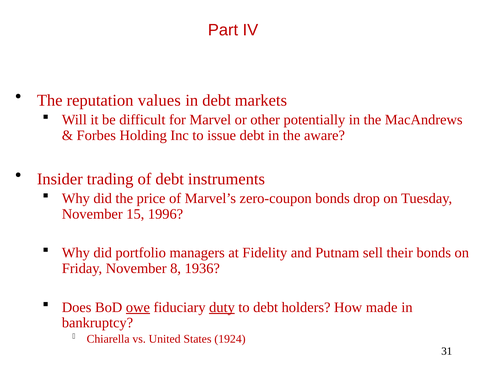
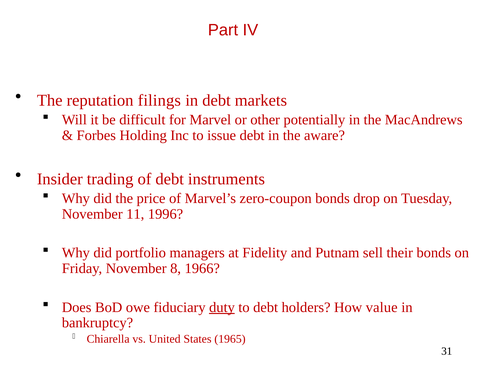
values: values -> filings
15: 15 -> 11
1936: 1936 -> 1966
owe underline: present -> none
made: made -> value
1924: 1924 -> 1965
